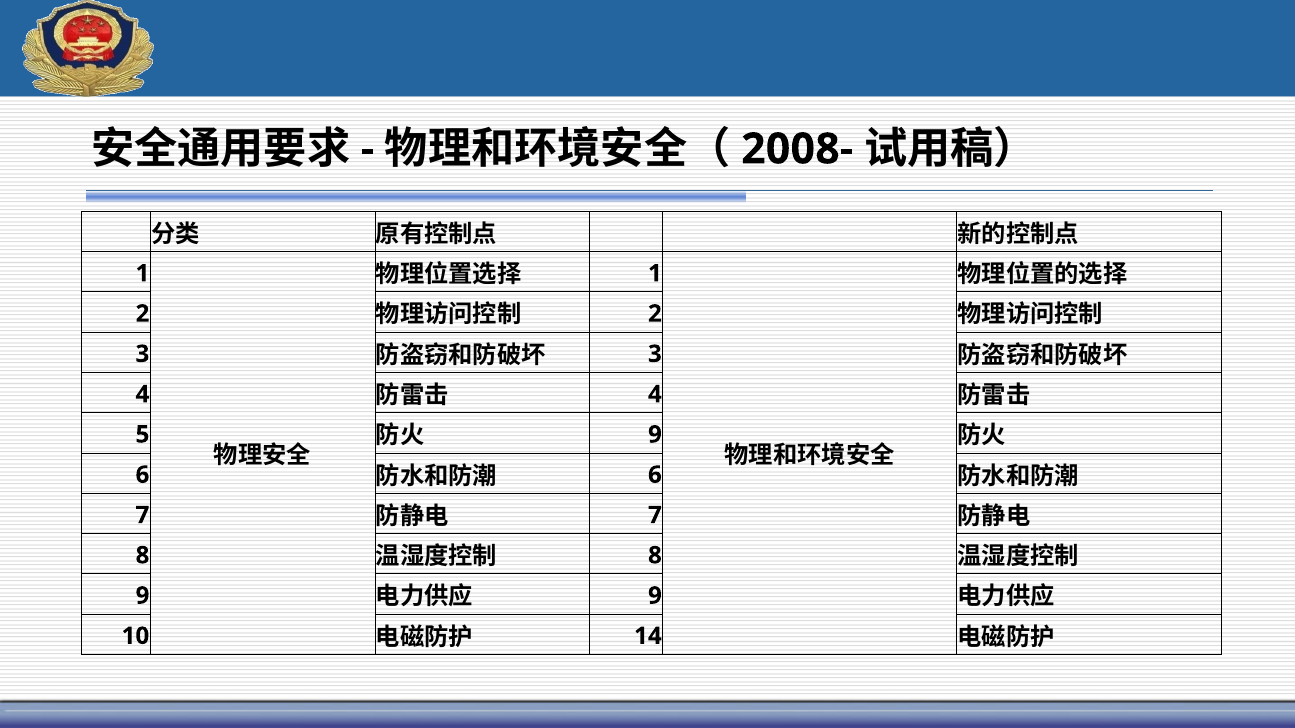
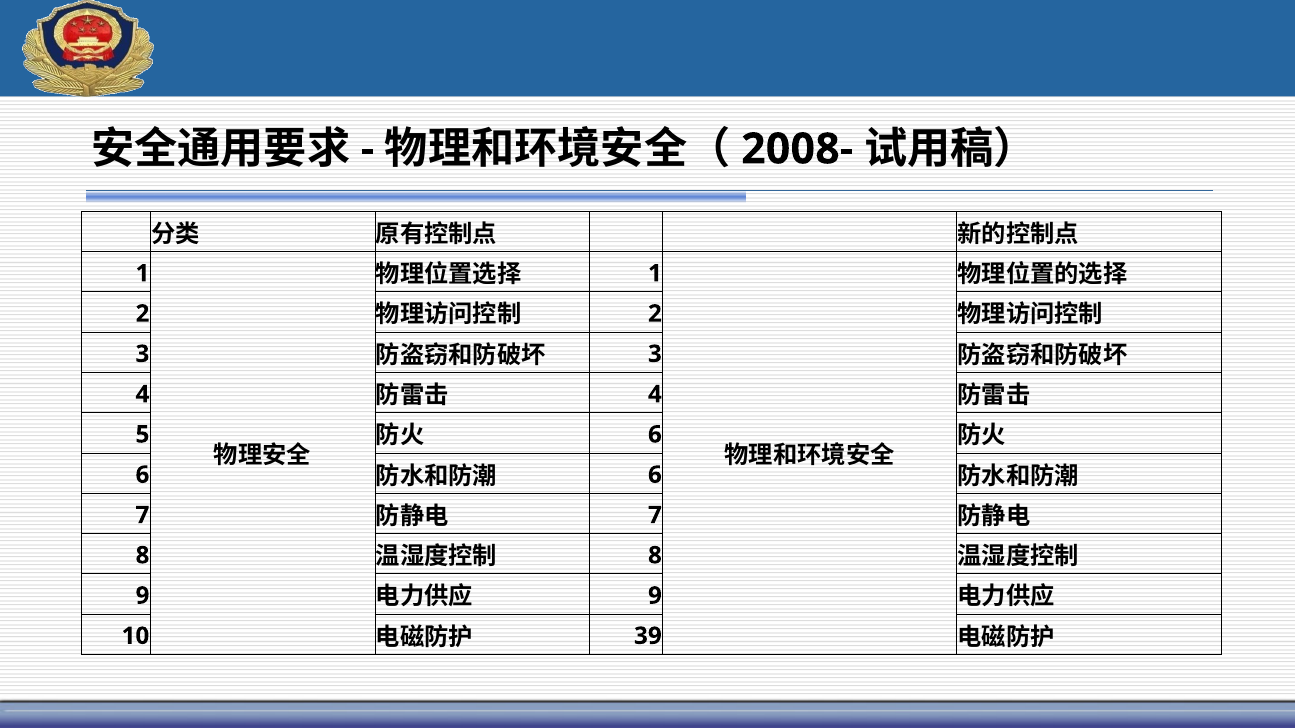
9 at (655, 435): 9 -> 6
14: 14 -> 39
